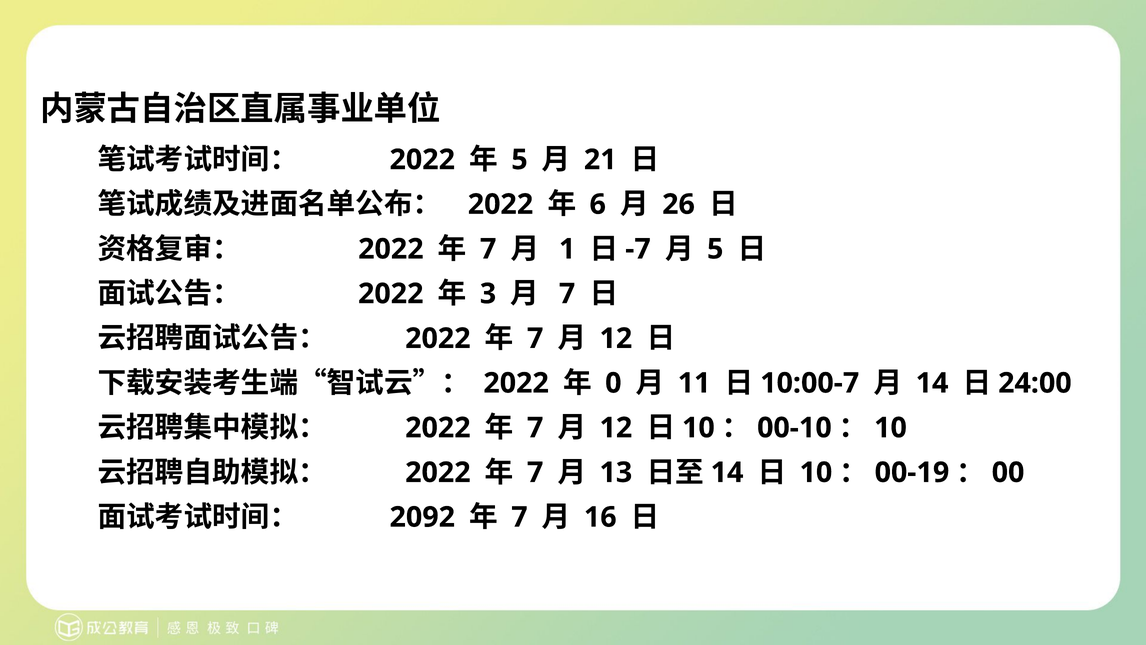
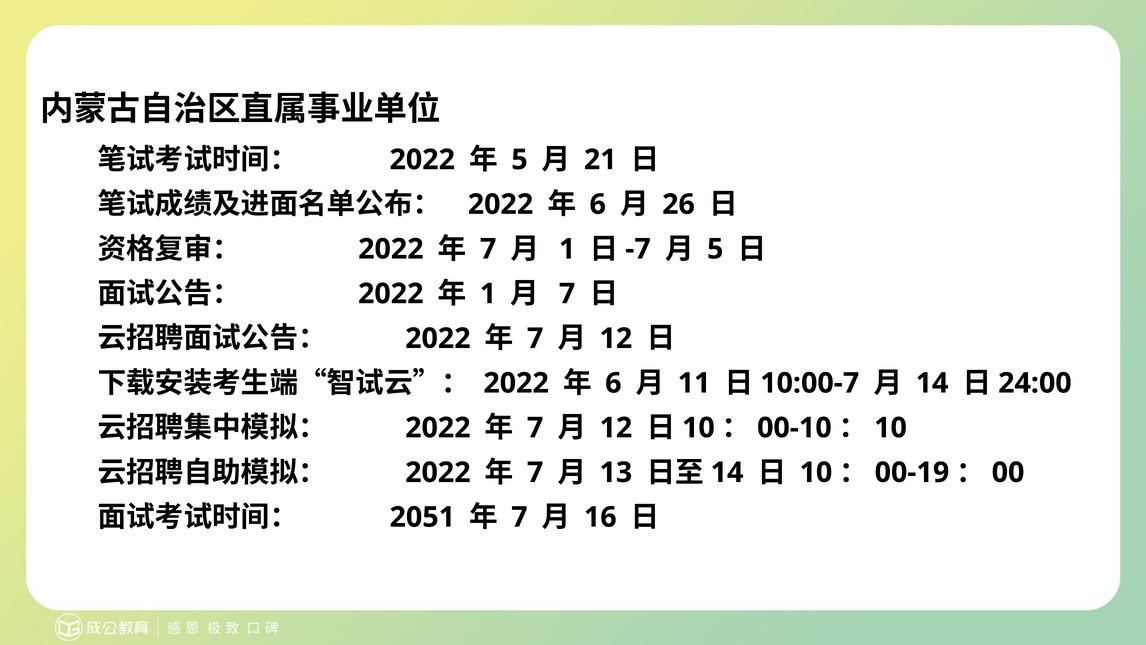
3 at (488, 294): 3 -> 1
0 at (613, 383): 0 -> 6
2092: 2092 -> 2051
